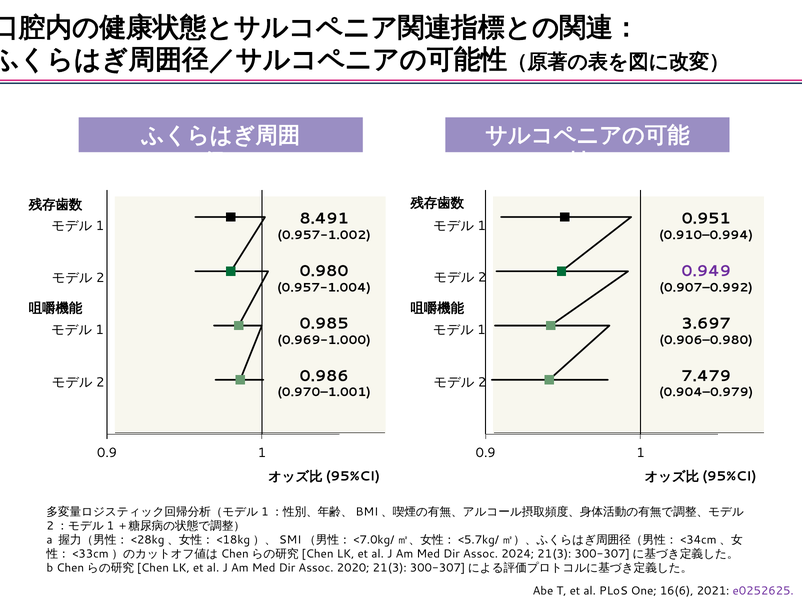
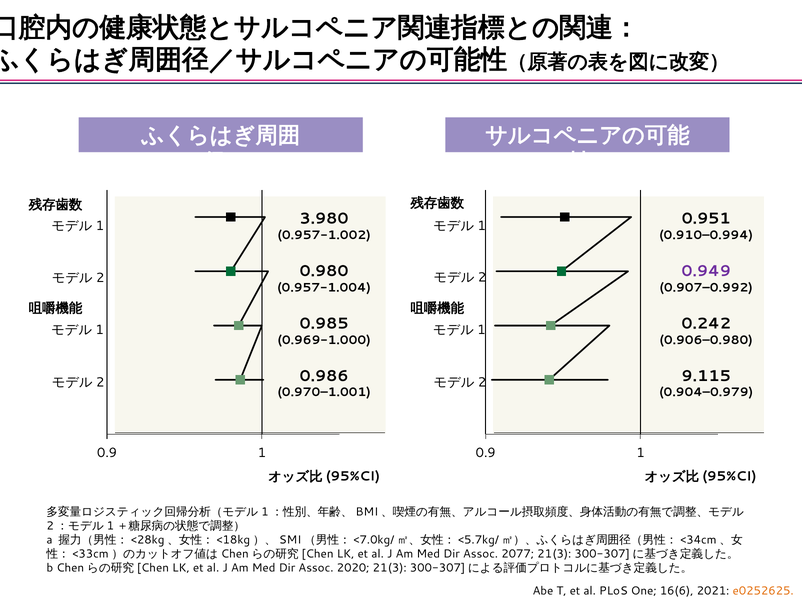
8.491: 8.491 -> 3.980
3.697: 3.697 -> 0.242
7.479: 7.479 -> 9.115
2024: 2024 -> 2077
e0252625 colour: purple -> orange
